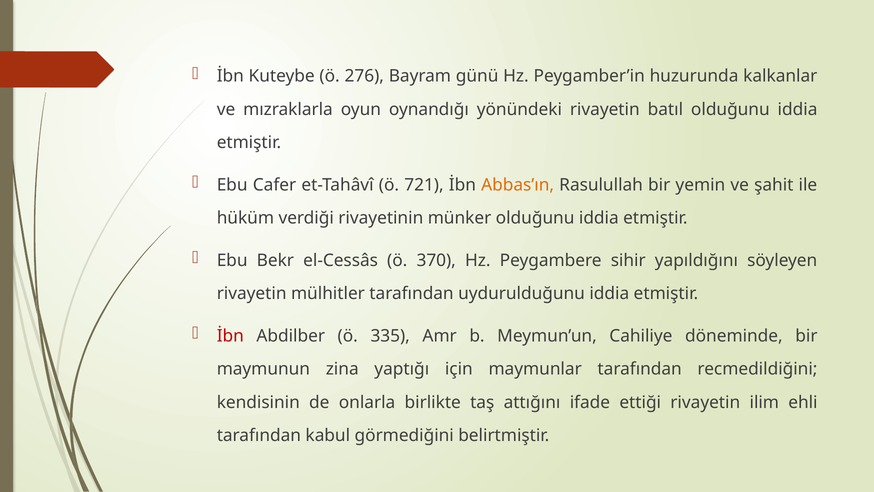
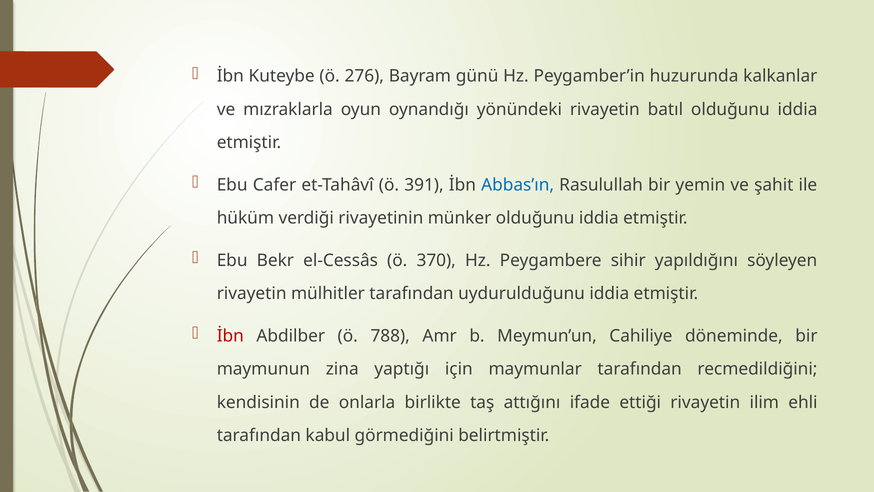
721: 721 -> 391
Abbas’ın colour: orange -> blue
335: 335 -> 788
